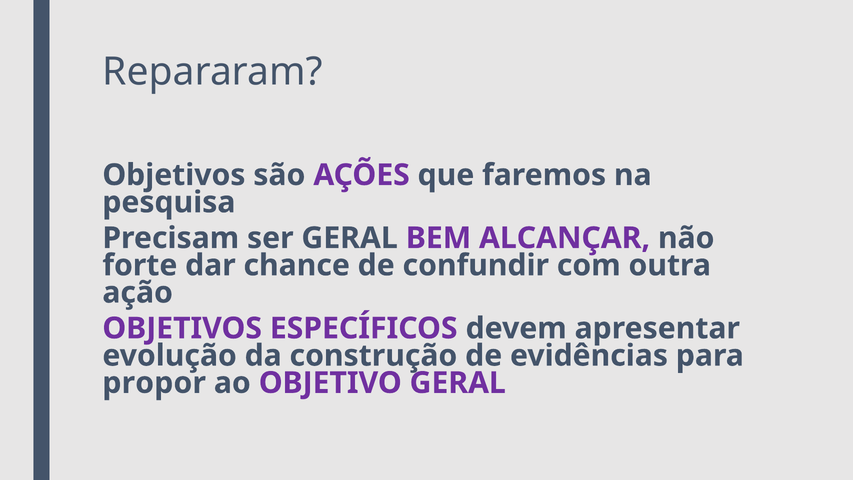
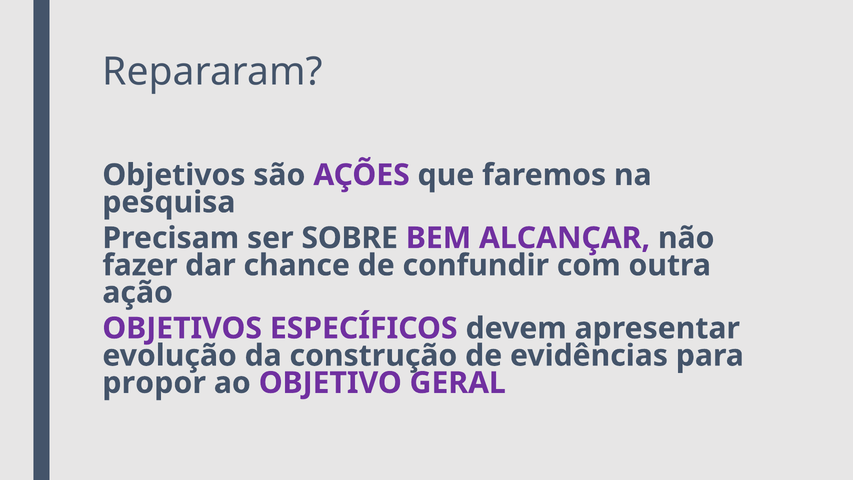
ser GERAL: GERAL -> SOBRE
forte: forte -> fazer
